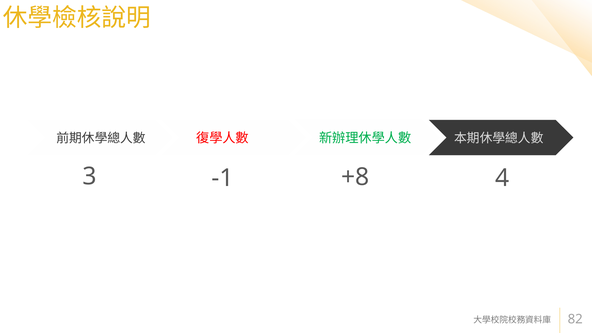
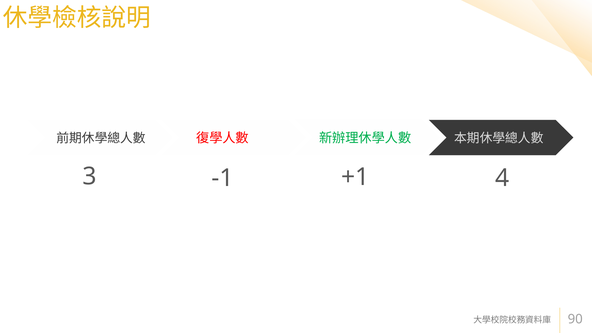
+8: +8 -> +1
82: 82 -> 90
